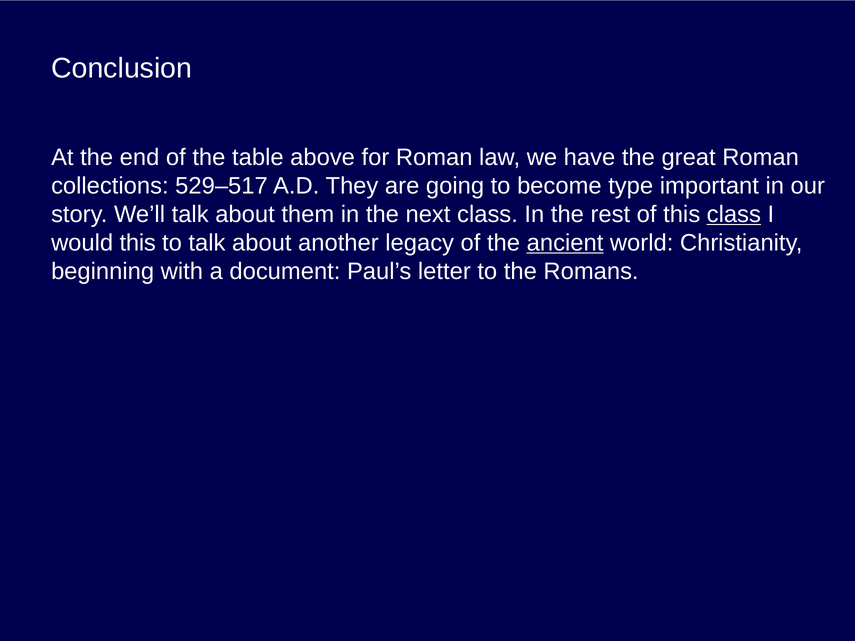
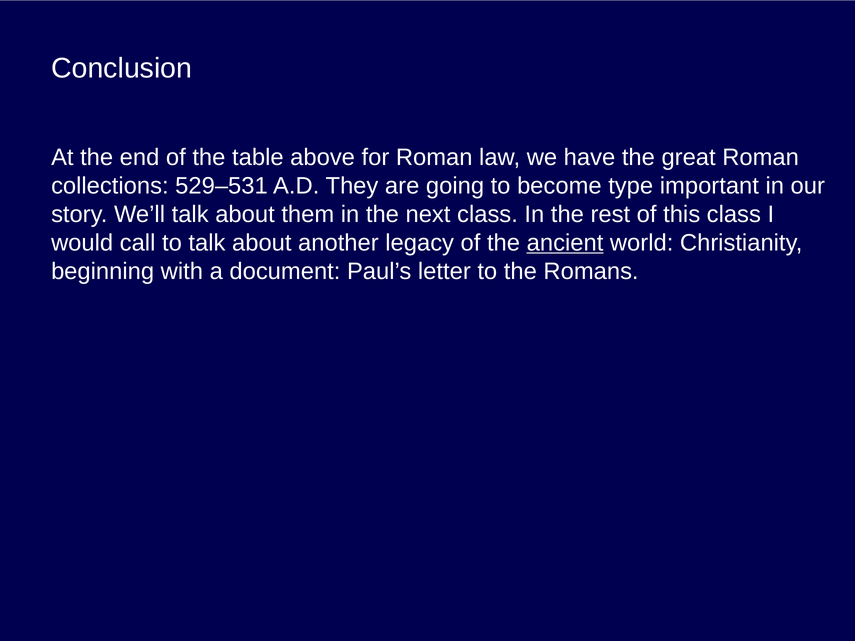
529–517: 529–517 -> 529–531
class at (734, 214) underline: present -> none
would this: this -> call
